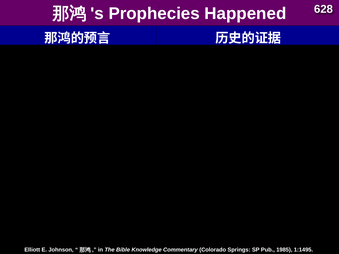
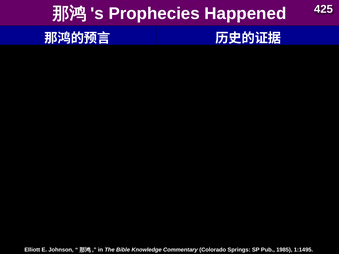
628: 628 -> 425
